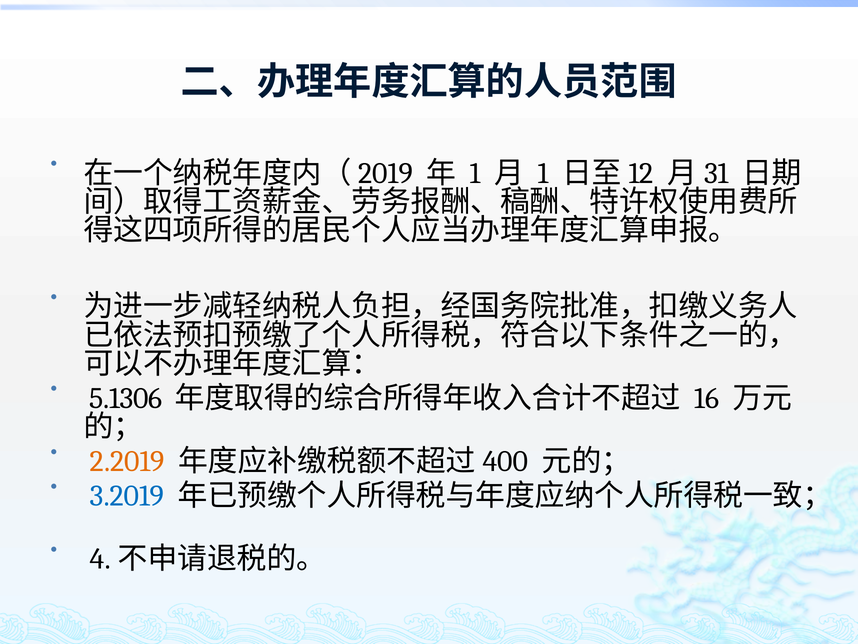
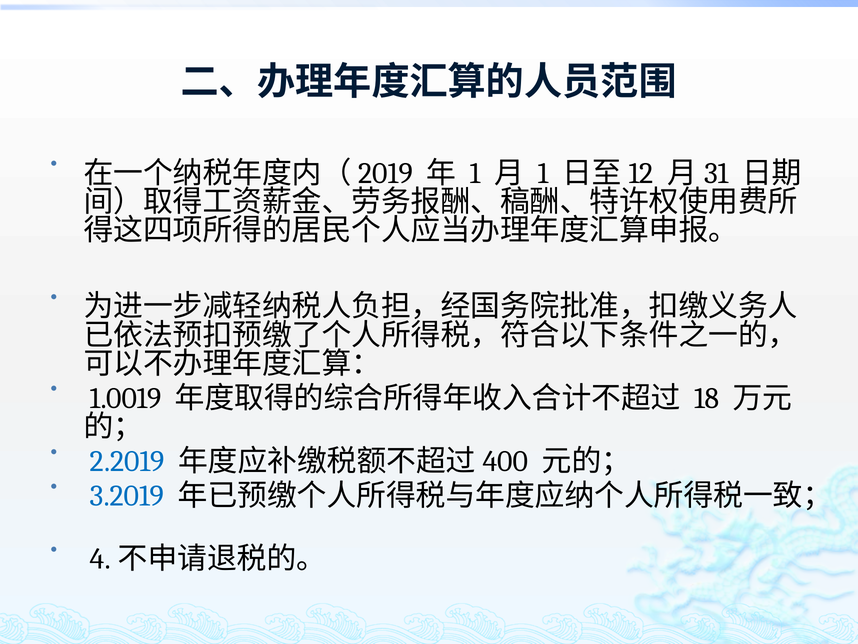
5.1306: 5.1306 -> 1.0019
16: 16 -> 18
2.2019 colour: orange -> blue
